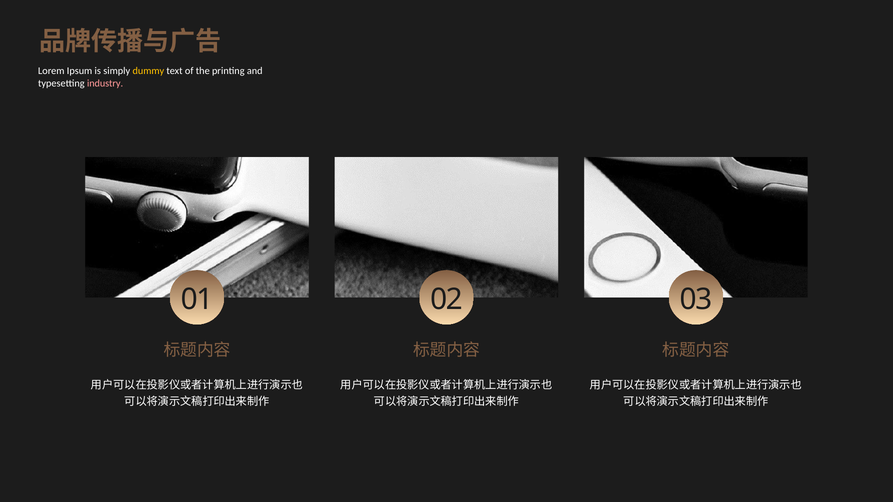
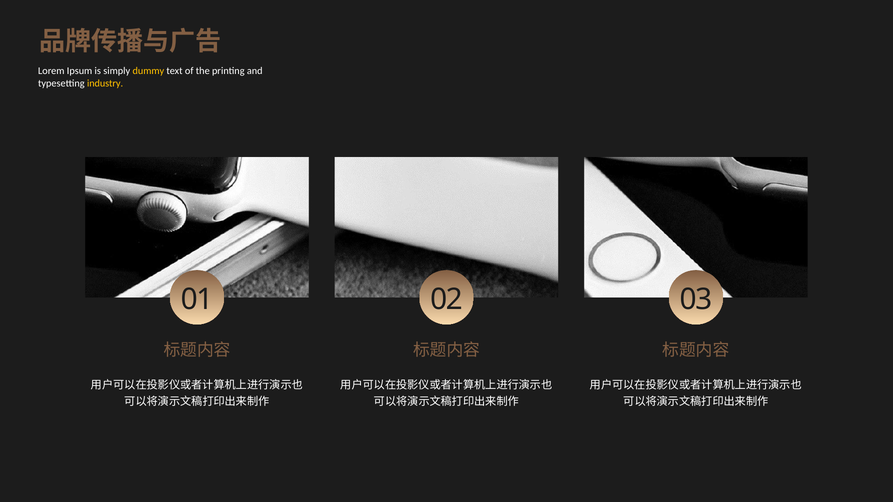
industry colour: pink -> yellow
